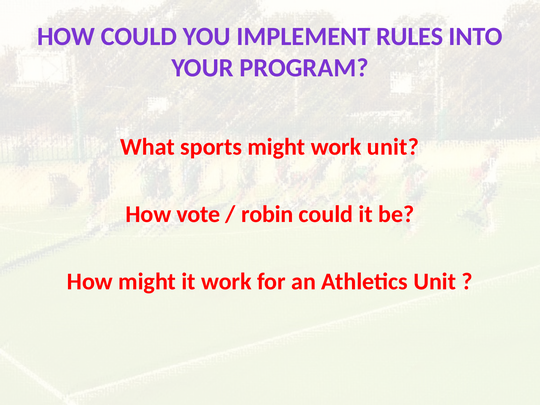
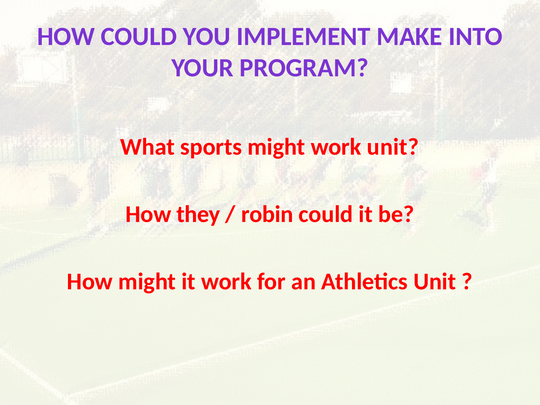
RULES: RULES -> MAKE
vote: vote -> they
